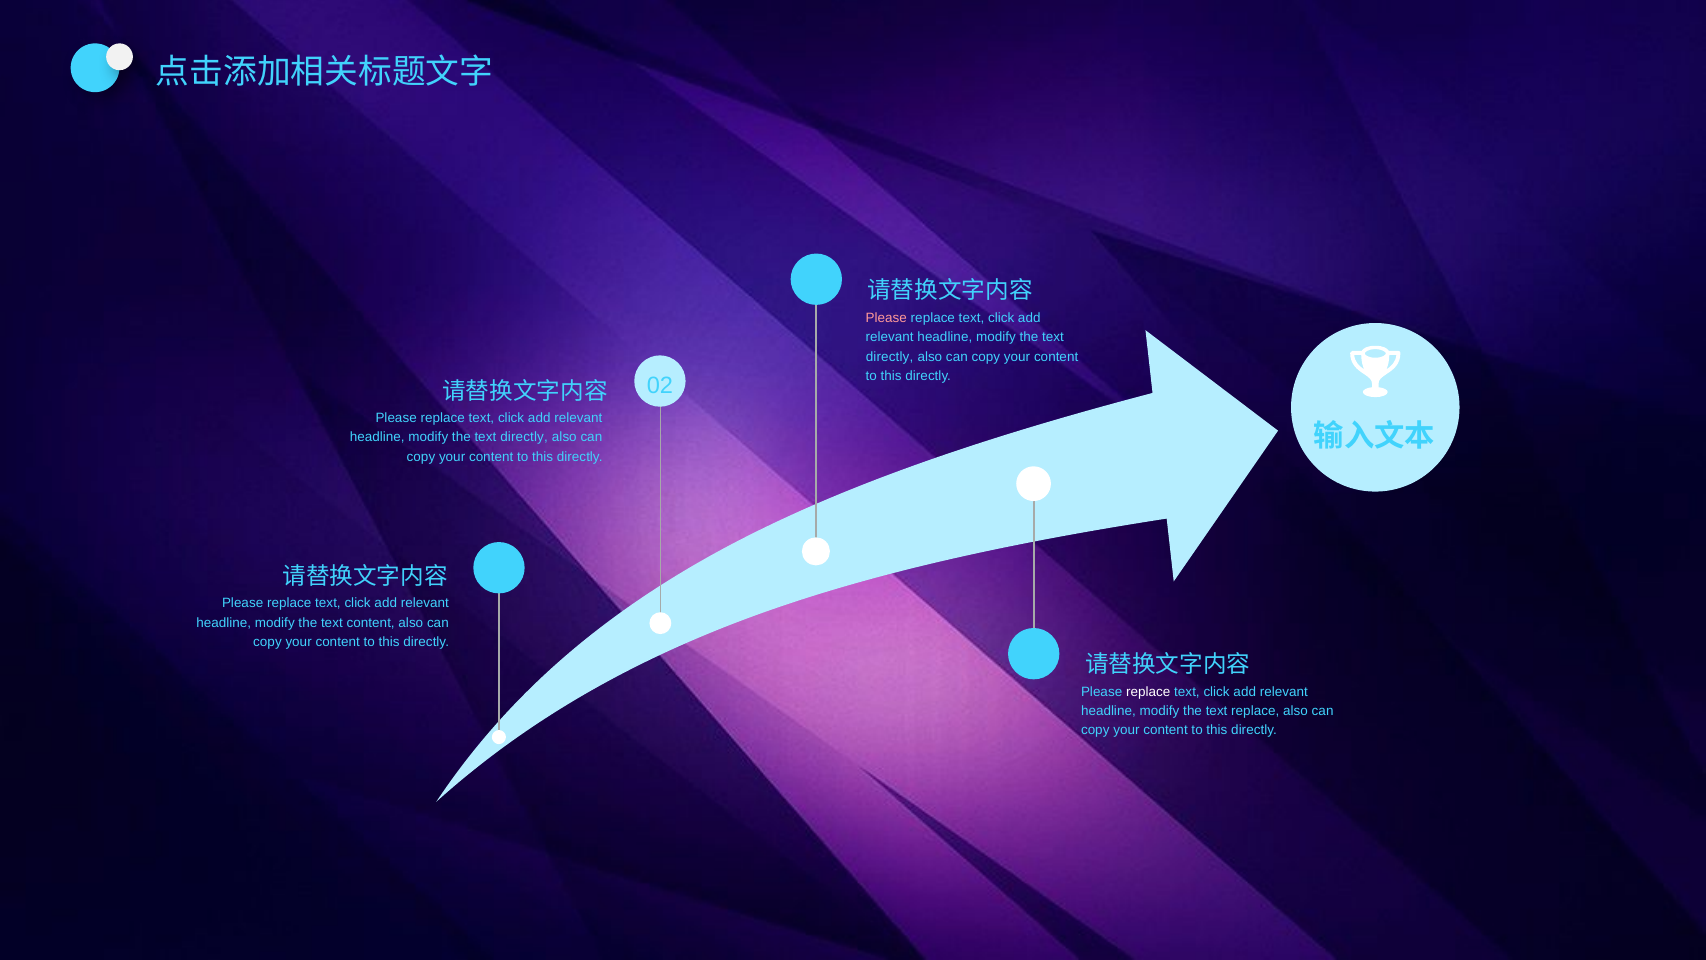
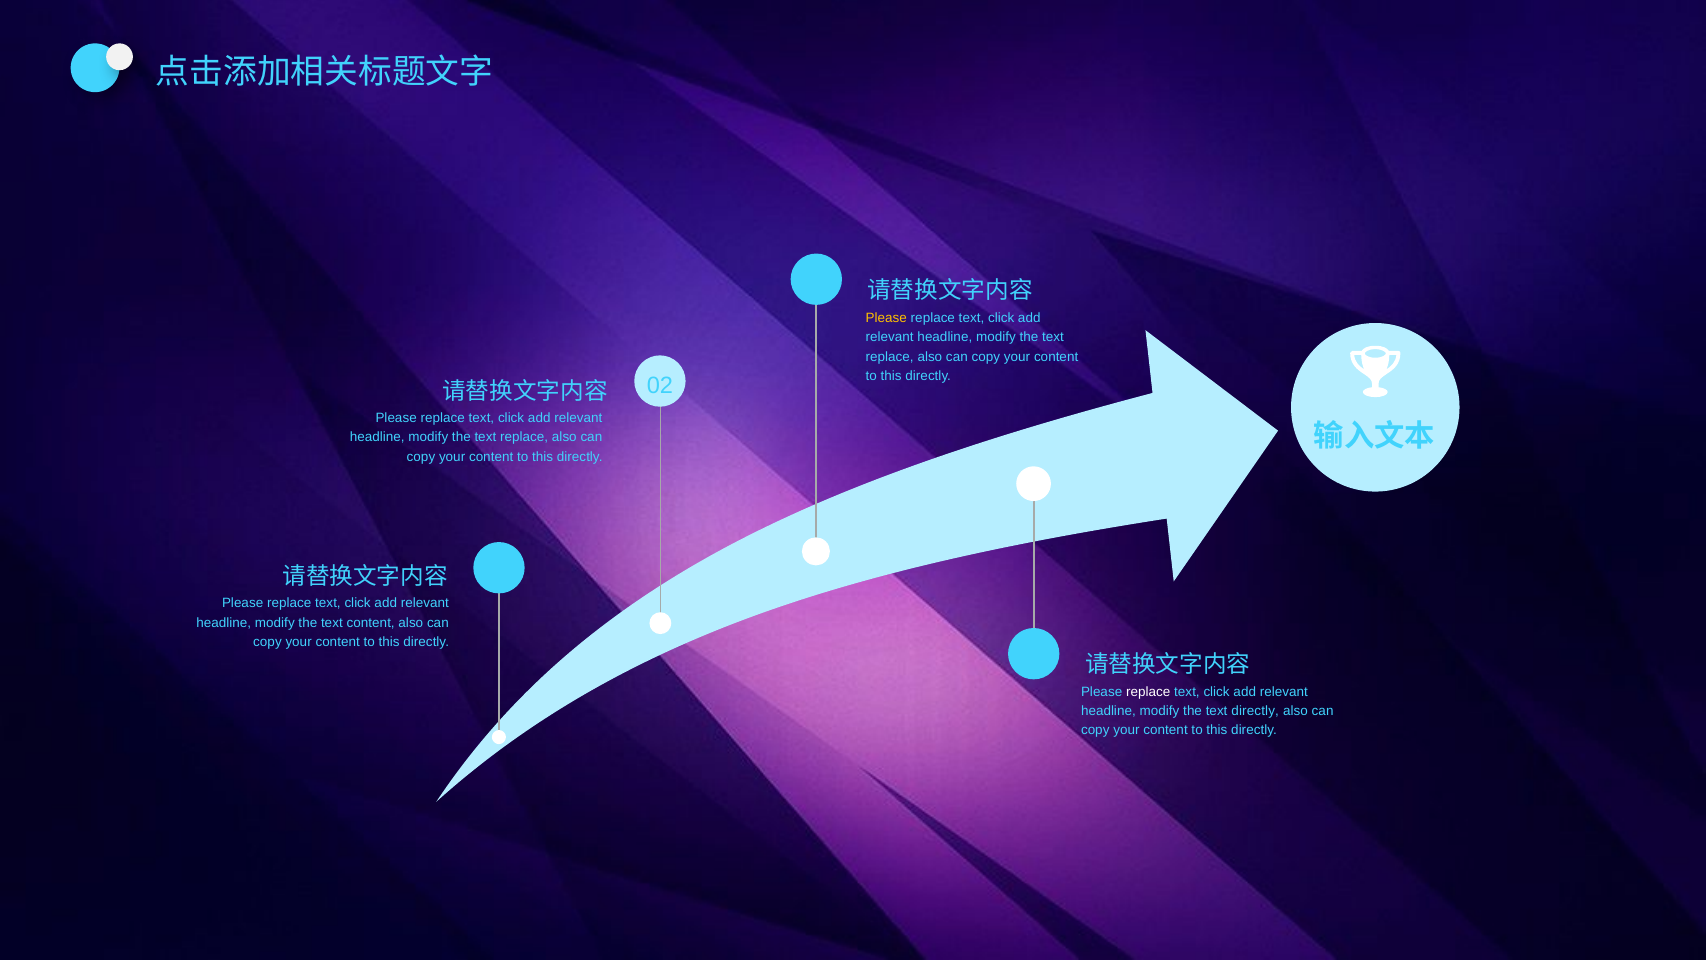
Please at (886, 318) colour: pink -> yellow
directly at (890, 357): directly -> replace
directly at (524, 437): directly -> replace
text replace: replace -> directly
